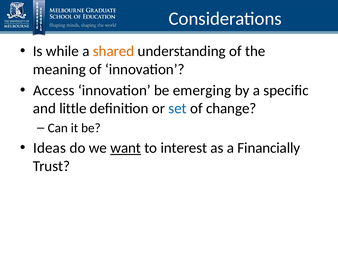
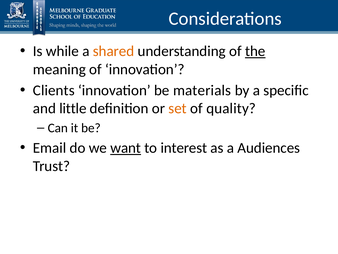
the underline: none -> present
Access: Access -> Clients
emerging: emerging -> materials
set colour: blue -> orange
change: change -> quality
Ideas: Ideas -> Email
Financially: Financially -> Audiences
